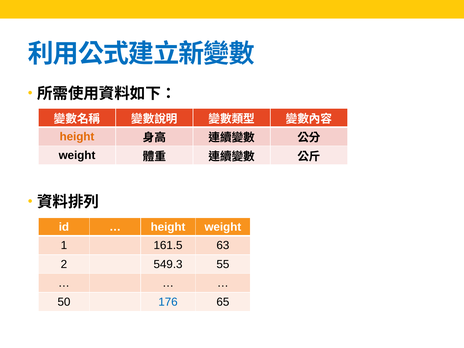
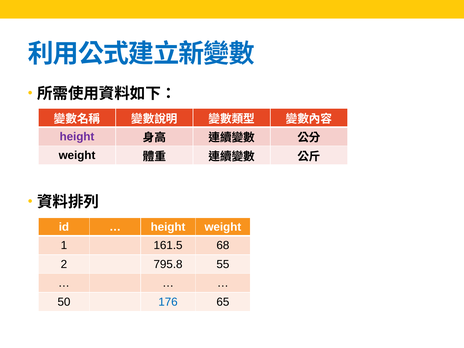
height at (77, 137) colour: orange -> purple
63: 63 -> 68
549.3: 549.3 -> 795.8
